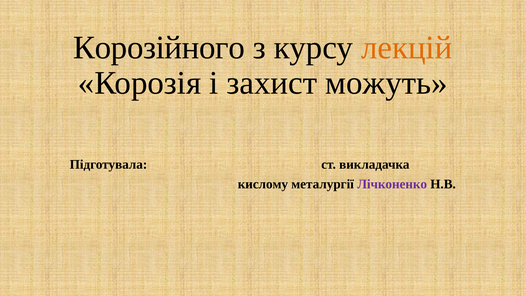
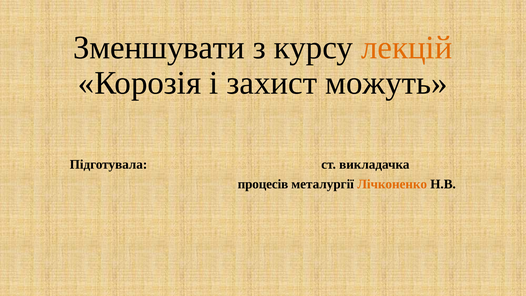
Корозійного: Корозійного -> Зменшувати
кислому: кислому -> процесів
Лічконенко colour: purple -> orange
